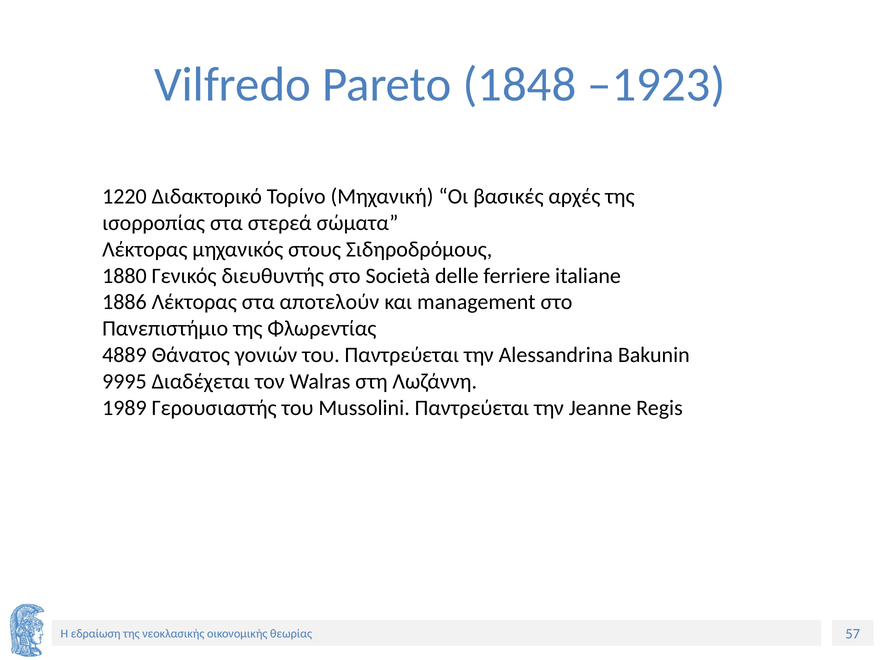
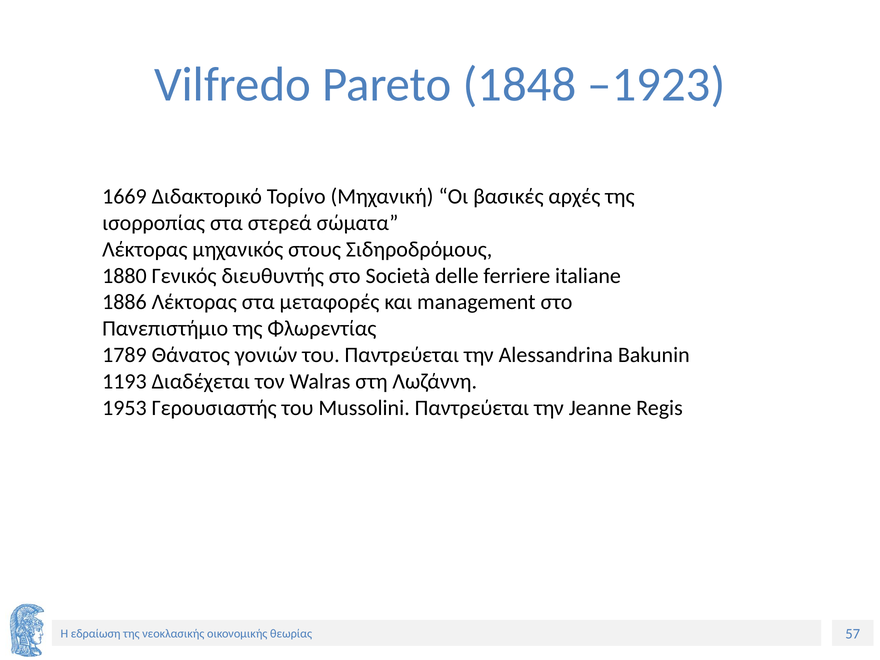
1220: 1220 -> 1669
αποτελούν: αποτελούν -> μεταφορές
4889: 4889 -> 1789
9995: 9995 -> 1193
1989: 1989 -> 1953
